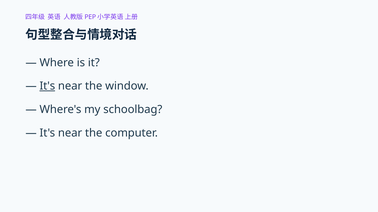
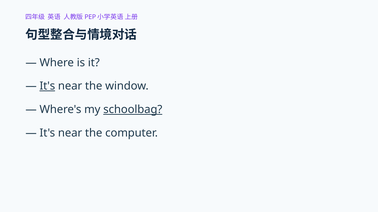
schoolbag underline: none -> present
